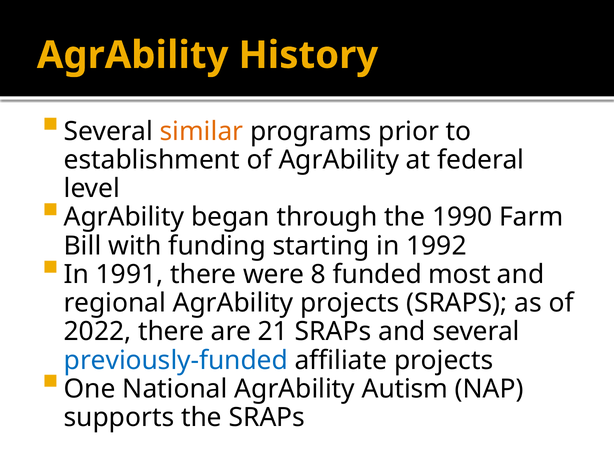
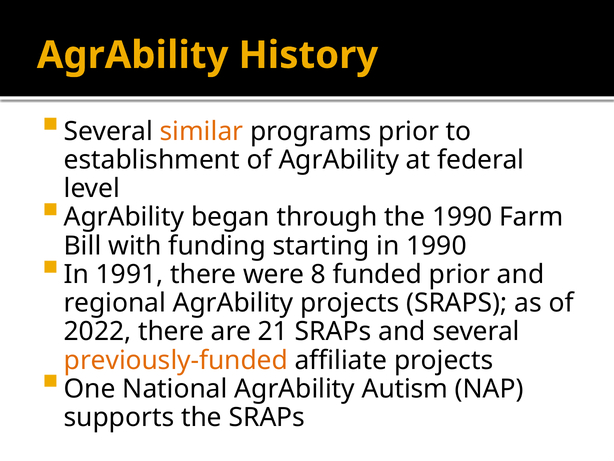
in 1992: 1992 -> 1990
funded most: most -> prior
previously-funded colour: blue -> orange
